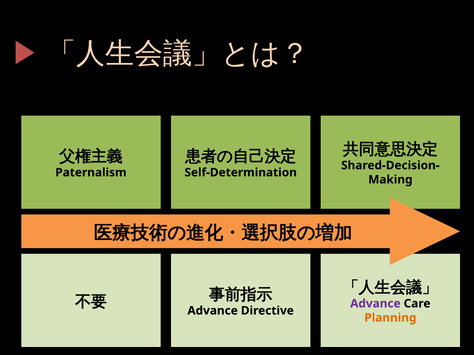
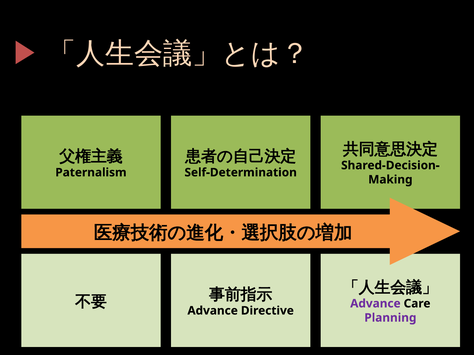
Planning colour: orange -> purple
